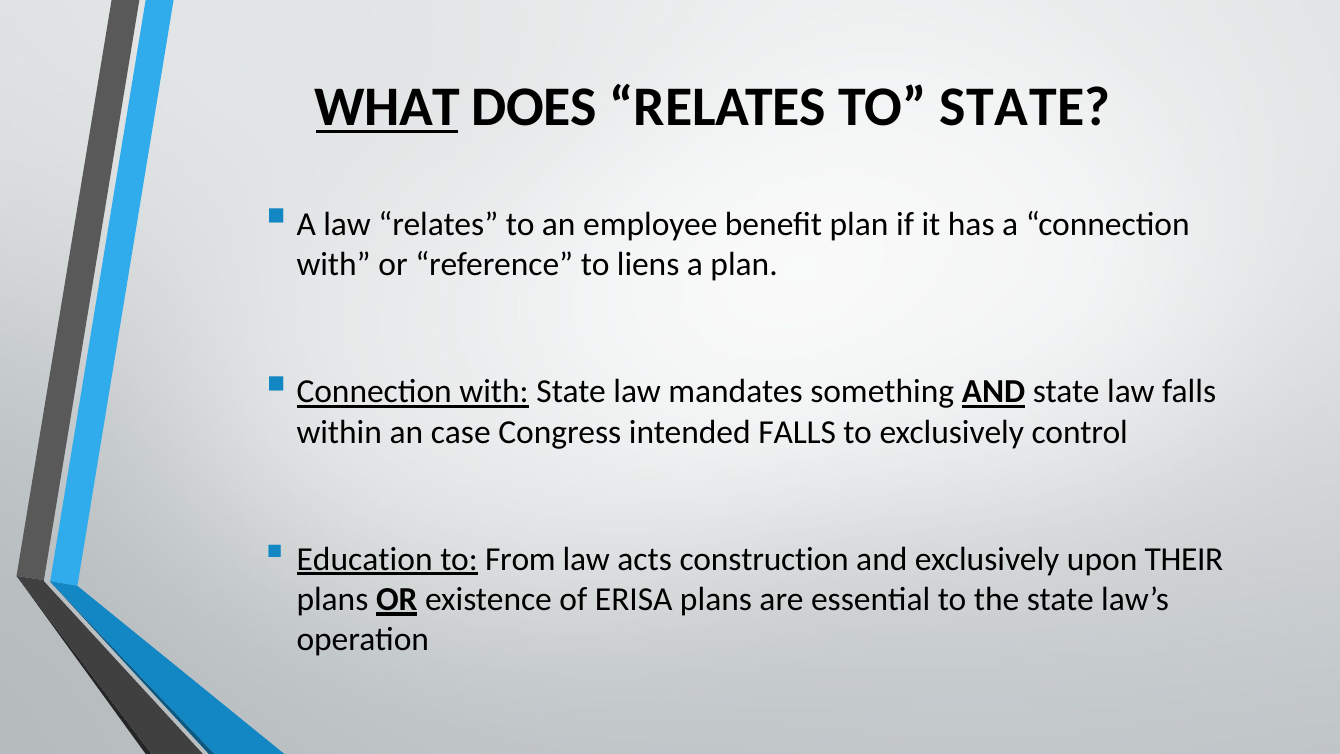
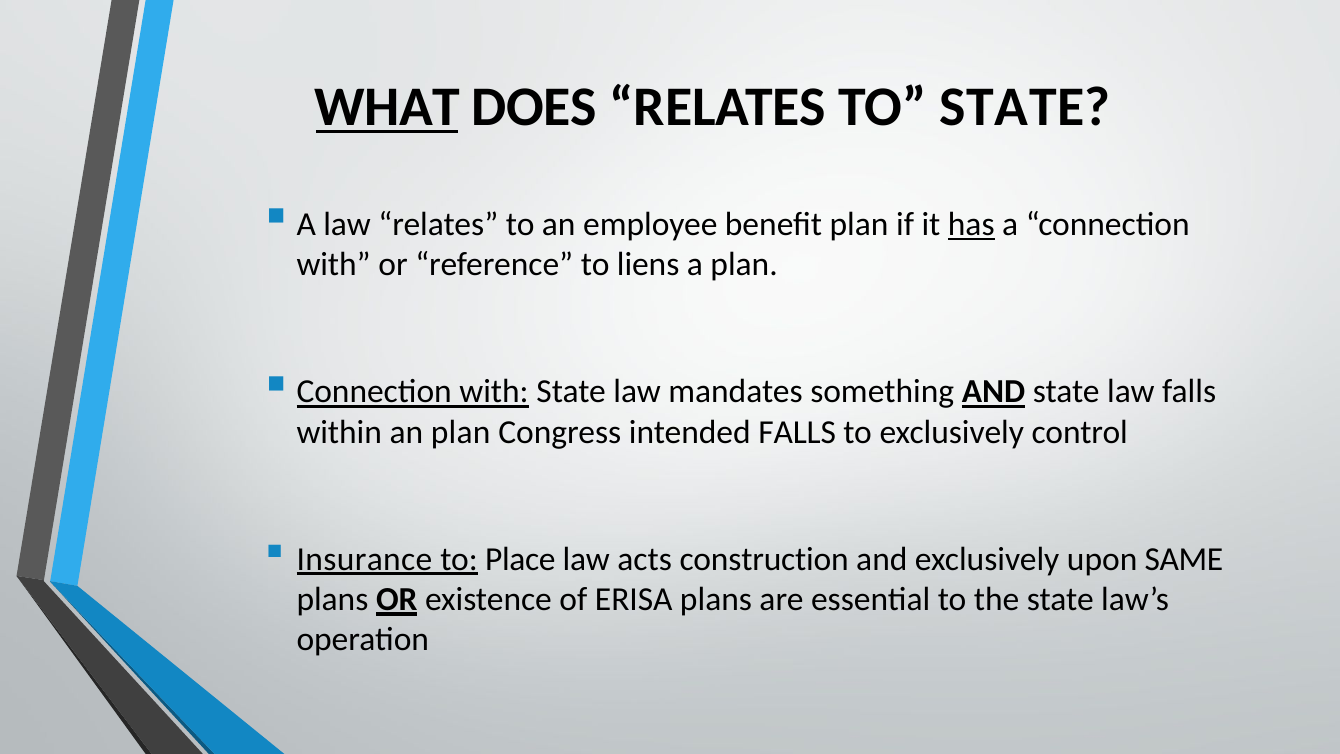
has underline: none -> present
an case: case -> plan
Education: Education -> Insurance
From: From -> Place
THEIR: THEIR -> SAME
